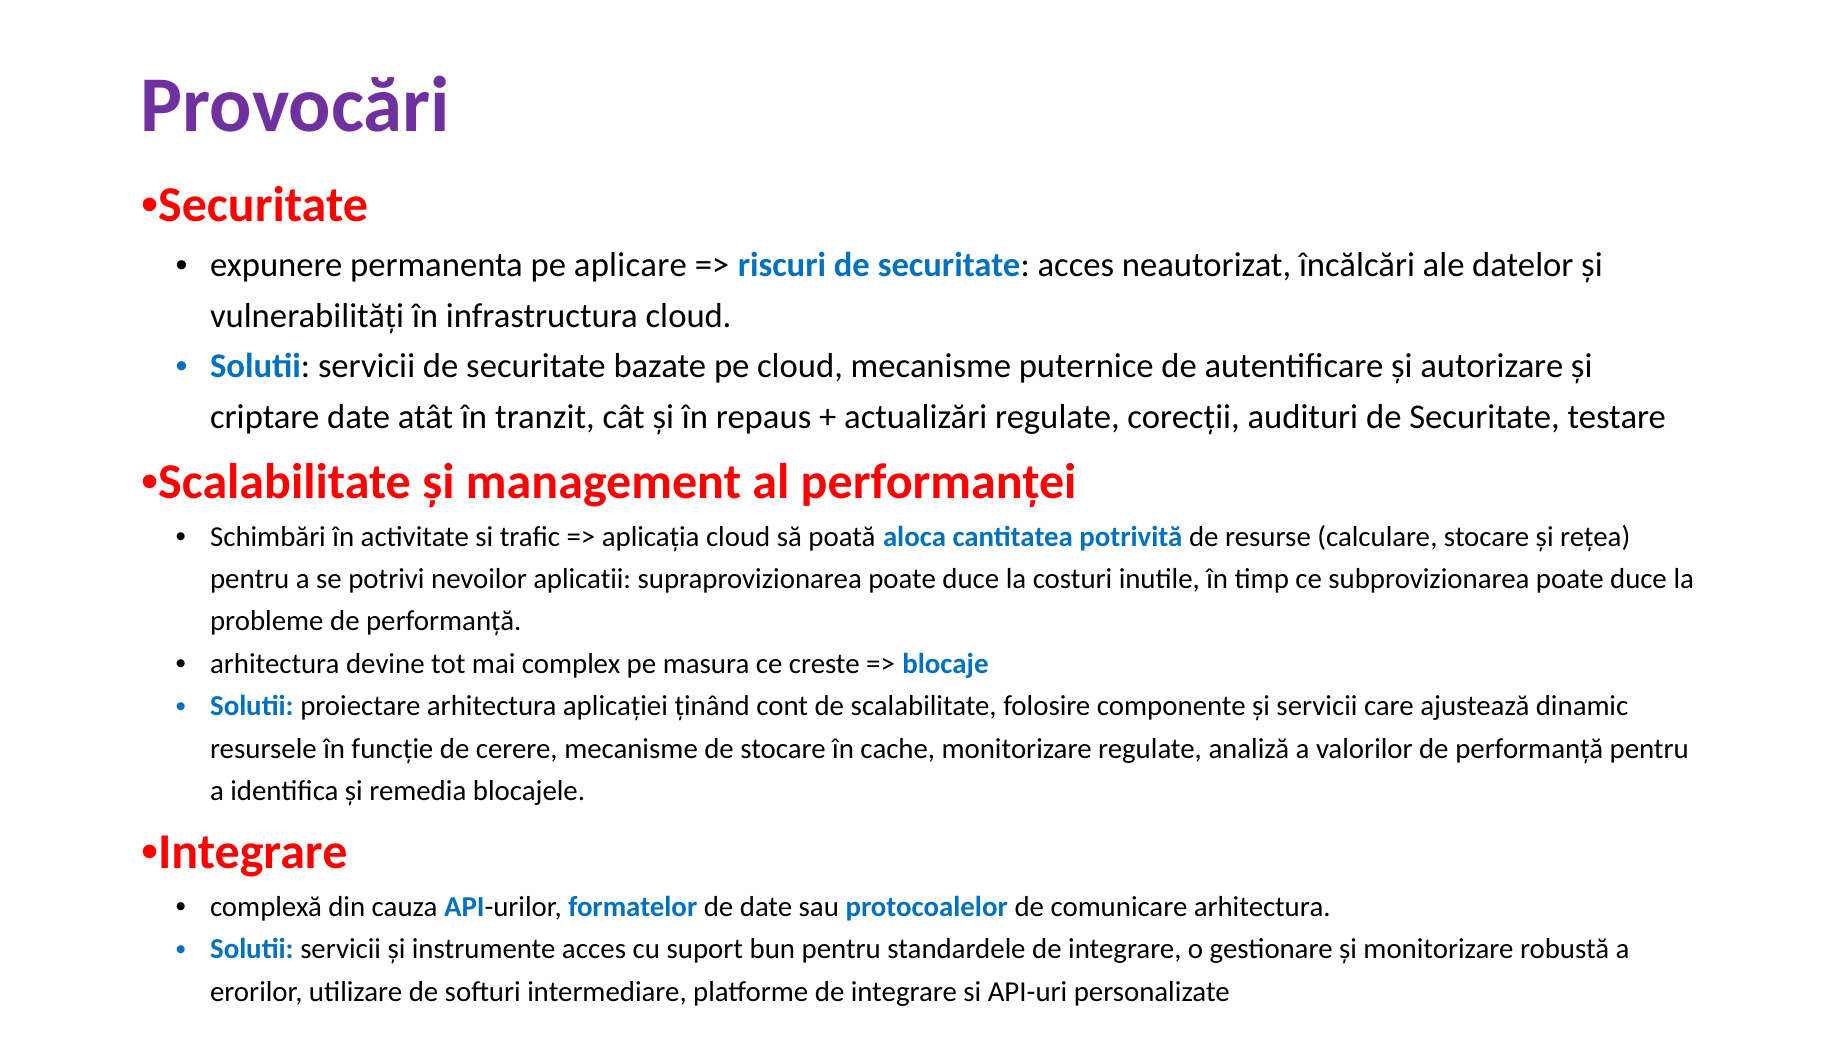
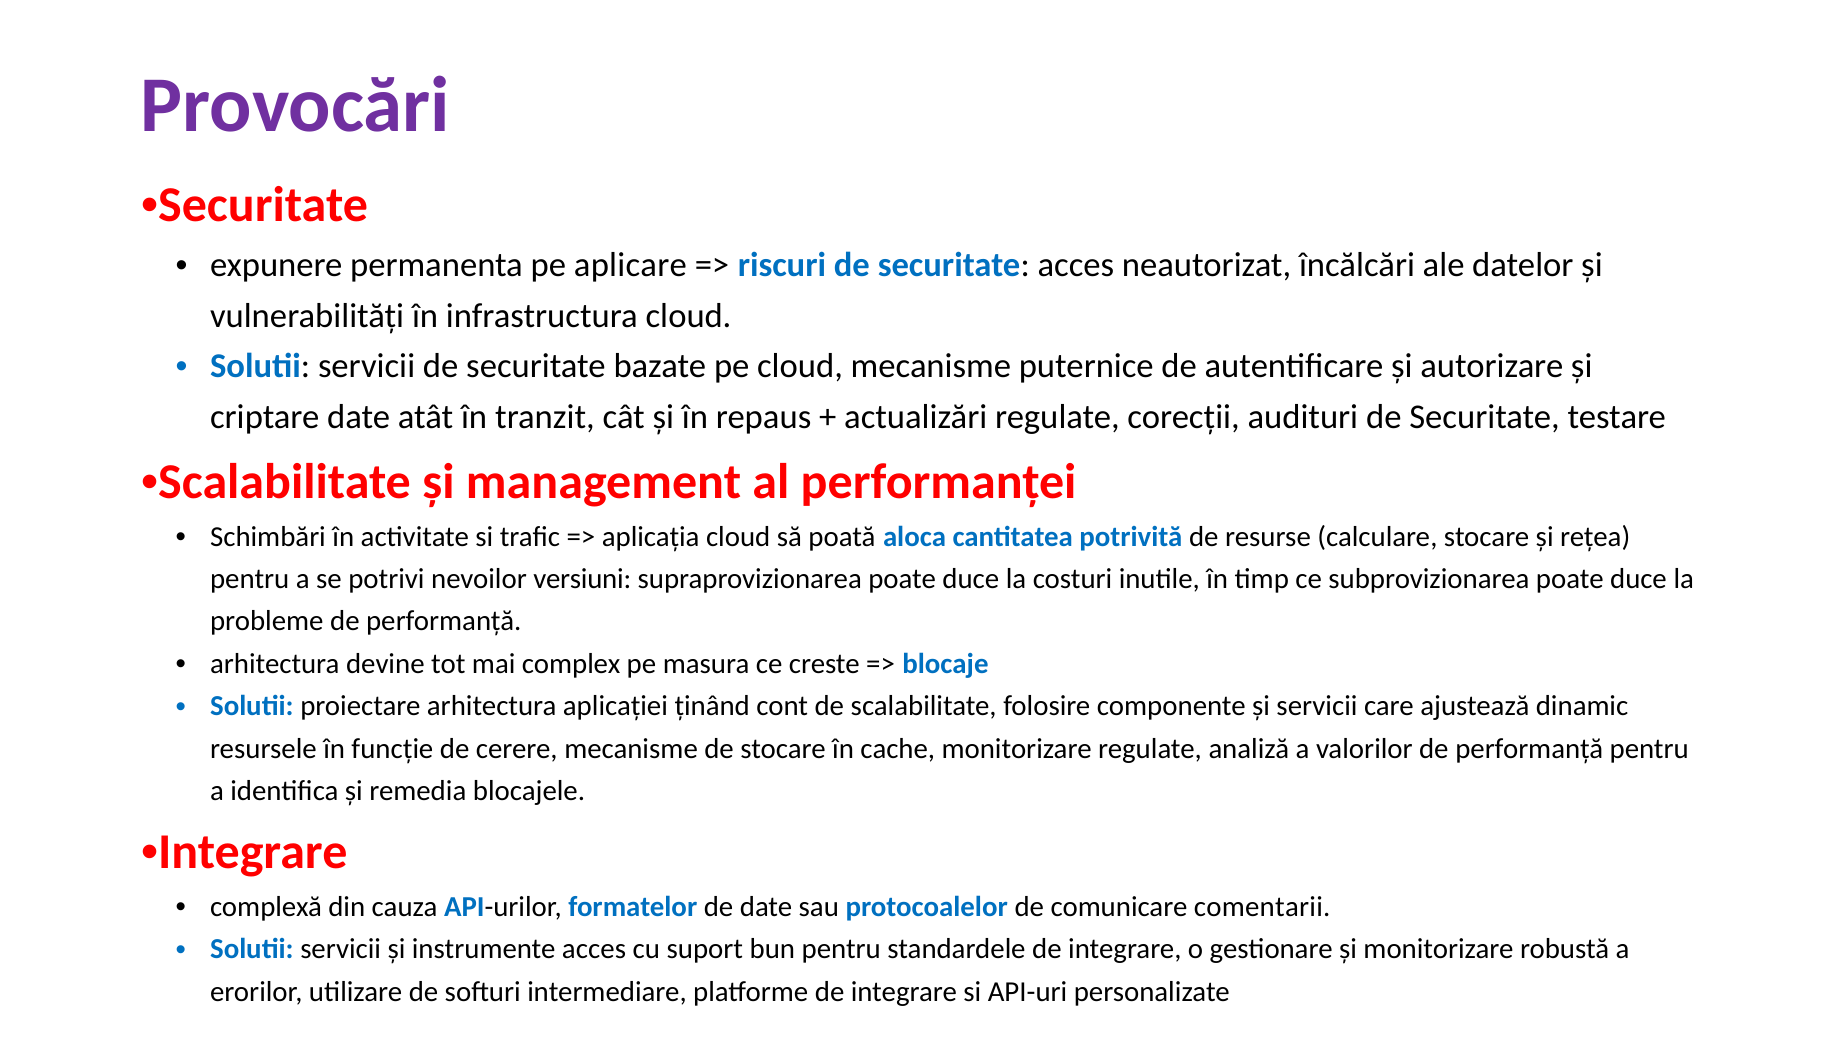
aplicatii: aplicatii -> versiuni
comunicare arhitectura: arhitectura -> comentarii
